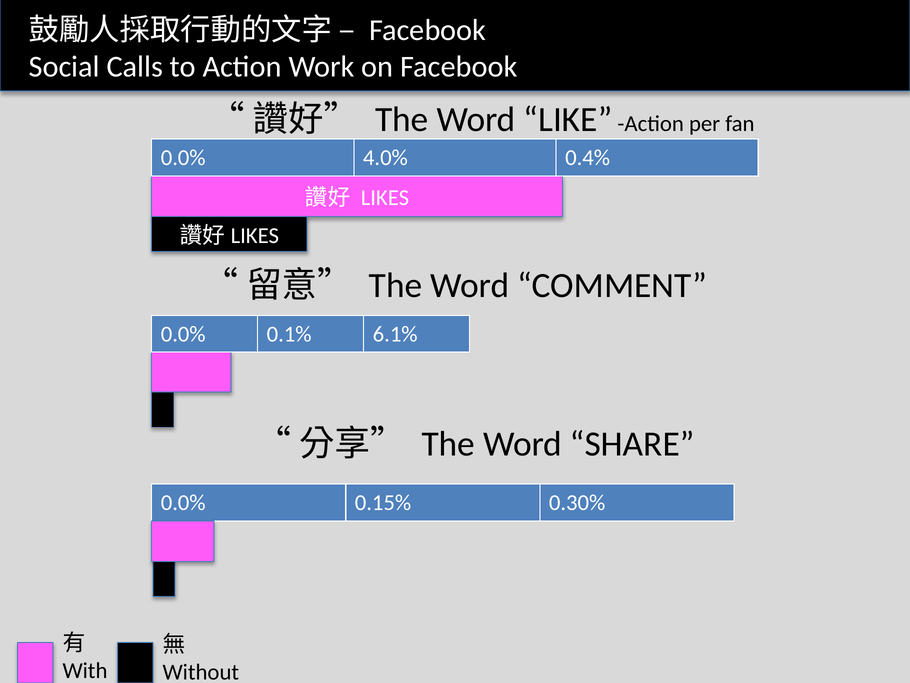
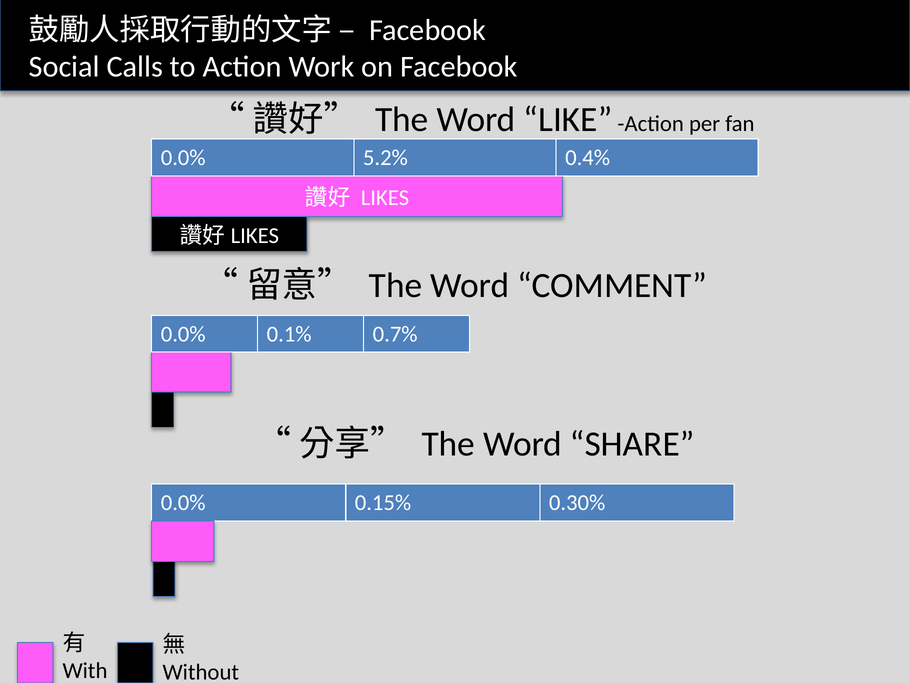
4.0%: 4.0% -> 5.2%
6.1%: 6.1% -> 0.7%
